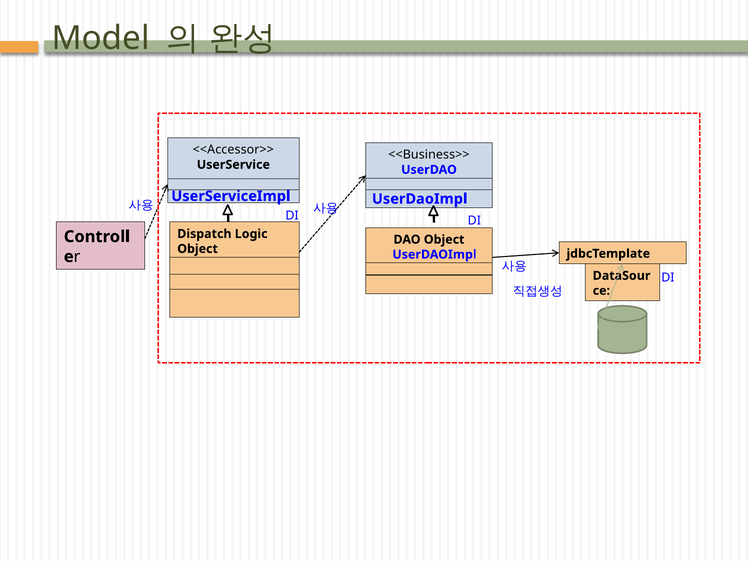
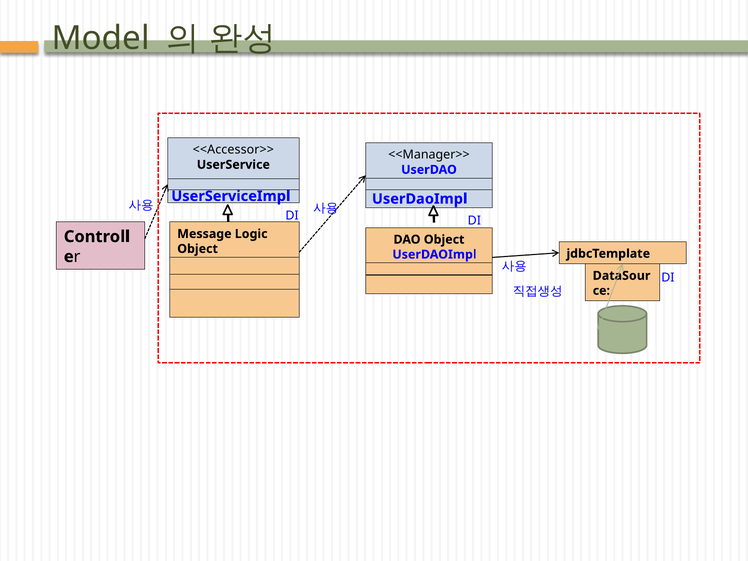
<<Business>>: <<Business>> -> <<Manager>>
Dispatch: Dispatch -> Message
